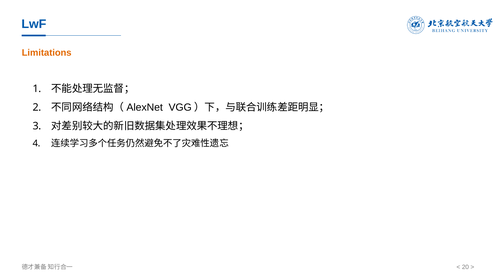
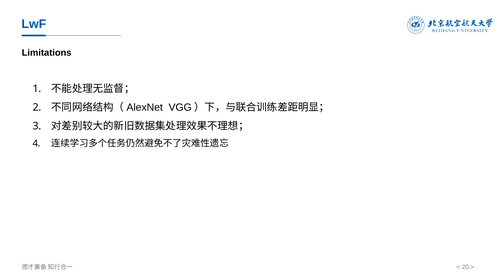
Limitations colour: orange -> black
